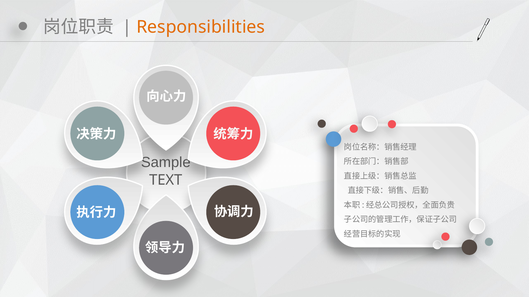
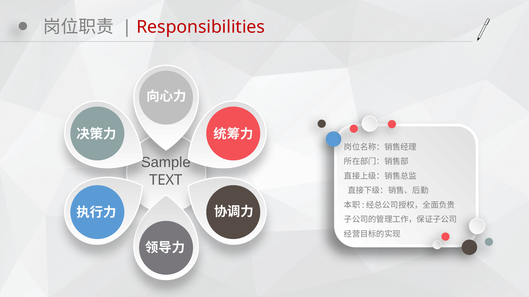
Responsibilities colour: orange -> red
